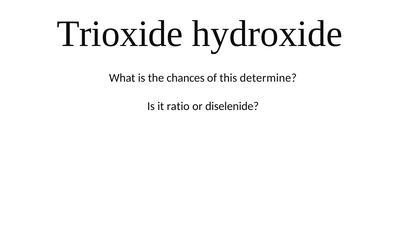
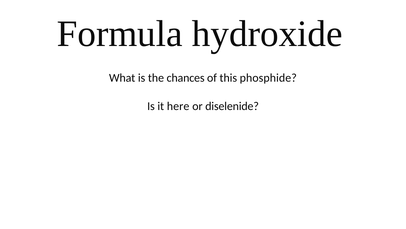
Trioxide: Trioxide -> Formula
determine: determine -> phosphide
ratio: ratio -> here
